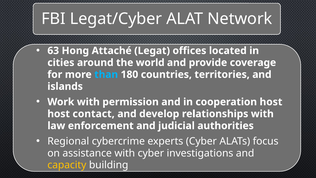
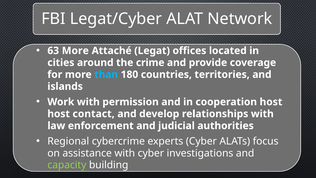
63 Hong: Hong -> More
world: world -> crime
capacity colour: yellow -> light green
